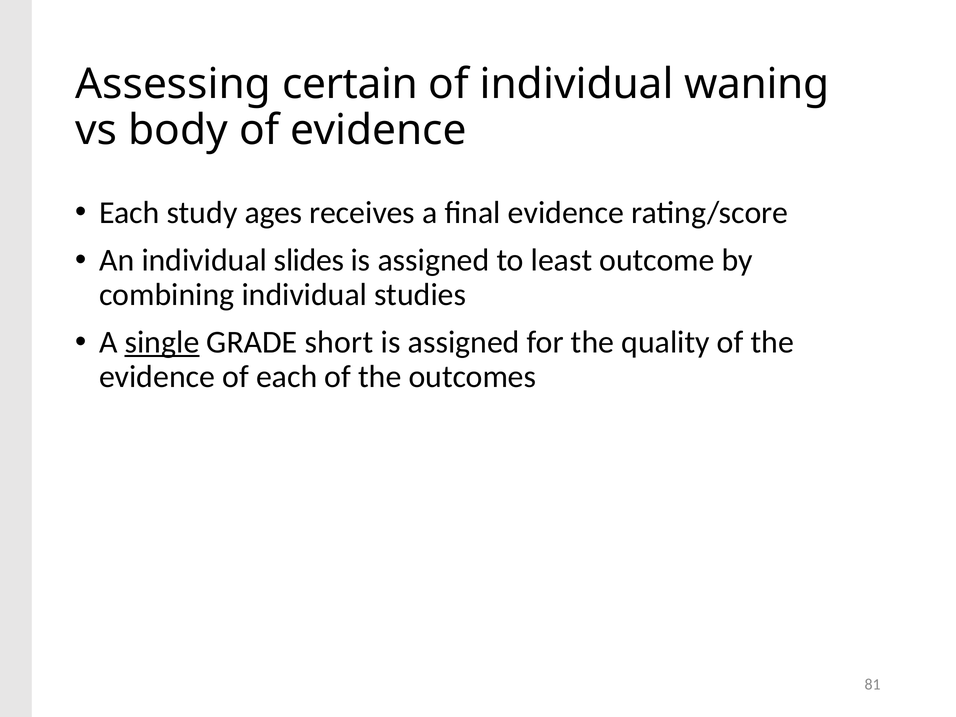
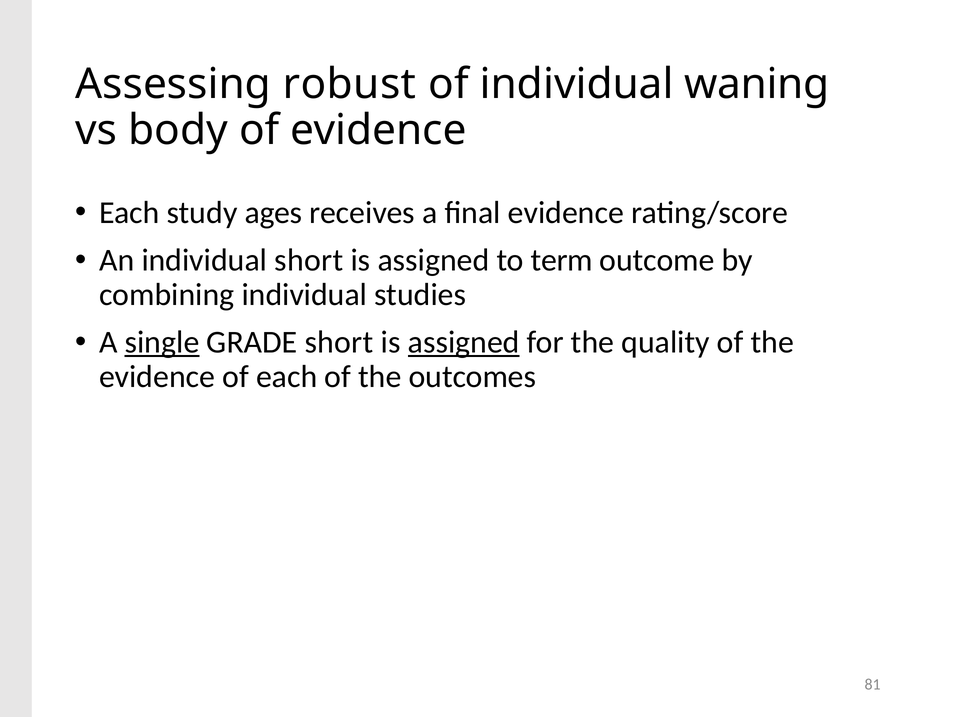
certain: certain -> robust
individual slides: slides -> short
least: least -> term
assigned at (464, 342) underline: none -> present
